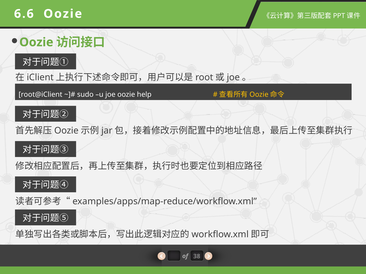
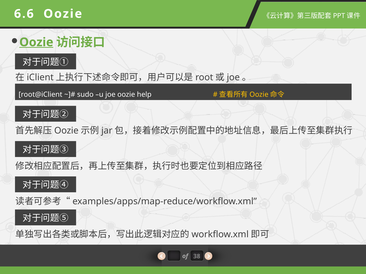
Oozie at (36, 42) underline: none -> present
